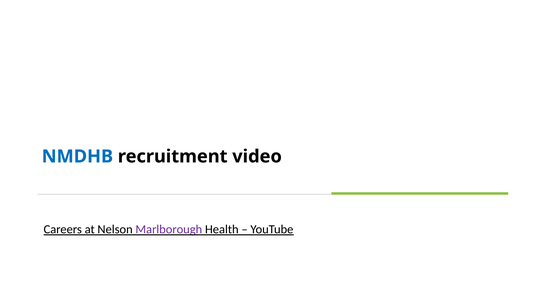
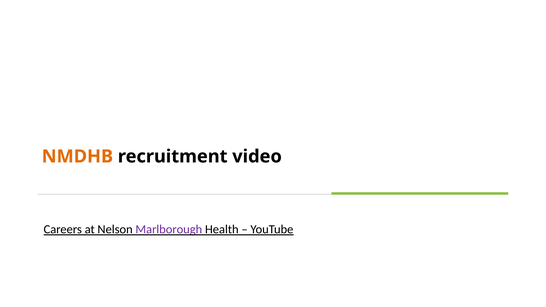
NMDHB colour: blue -> orange
